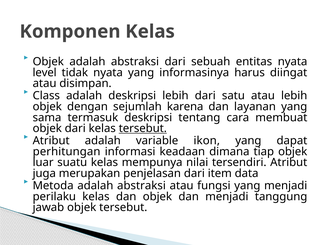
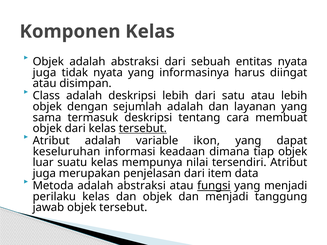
level at (45, 73): level -> juga
sejumlah karena: karena -> adalah
perhitungan: perhitungan -> keseluruhan
fungsi underline: none -> present
